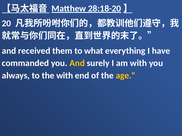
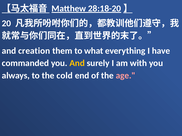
received: received -> creation
the with: with -> cold
age colour: yellow -> pink
